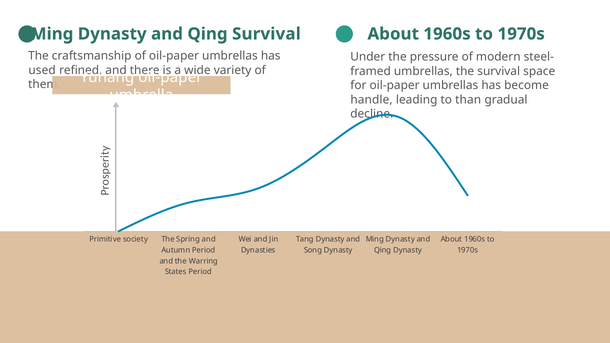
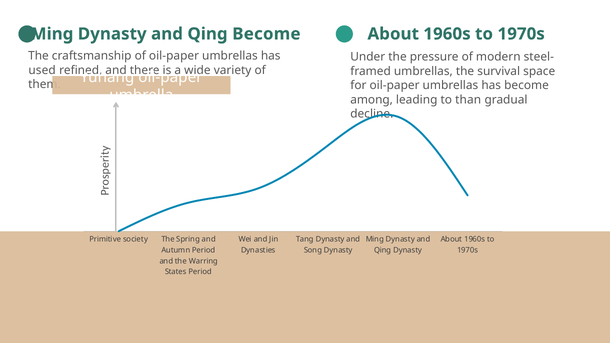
Qing Survival: Survival -> Become
handle: handle -> among
